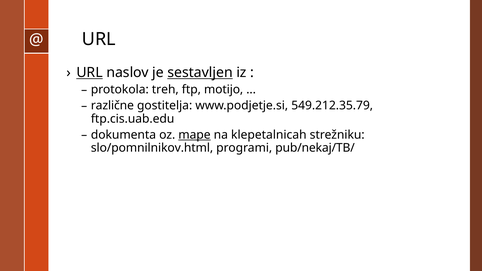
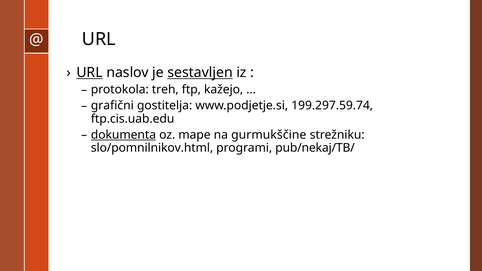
motijo: motijo -> kažejo
različne: različne -> grafični
549.212.35.79: 549.212.35.79 -> 199.297.59.74
dokumenta underline: none -> present
mape underline: present -> none
klepetalnicah: klepetalnicah -> gurmukščine
